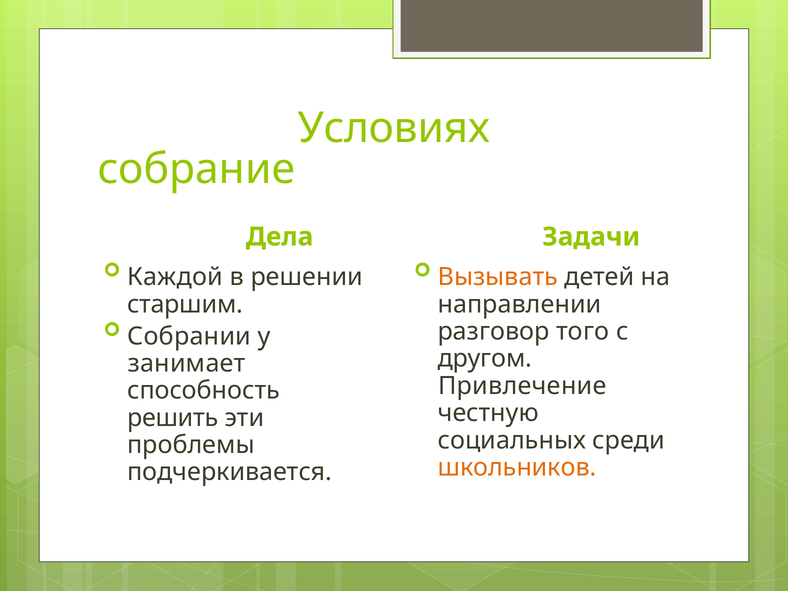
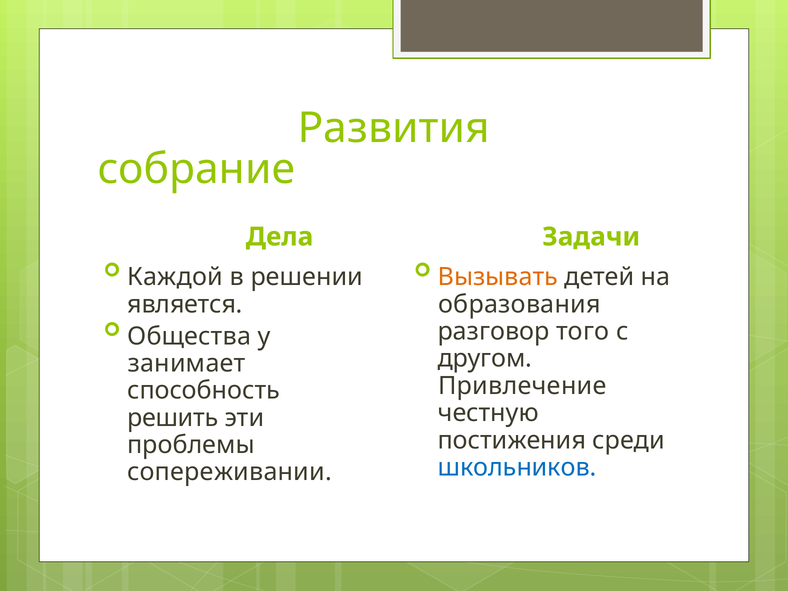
Условиях: Условиях -> Развития
старшим: старшим -> является
направлении: направлении -> образования
Собрании: Собрании -> Общества
социальных: социальных -> постижения
школьников colour: orange -> blue
подчеркивается: подчеркивается -> сопереживании
